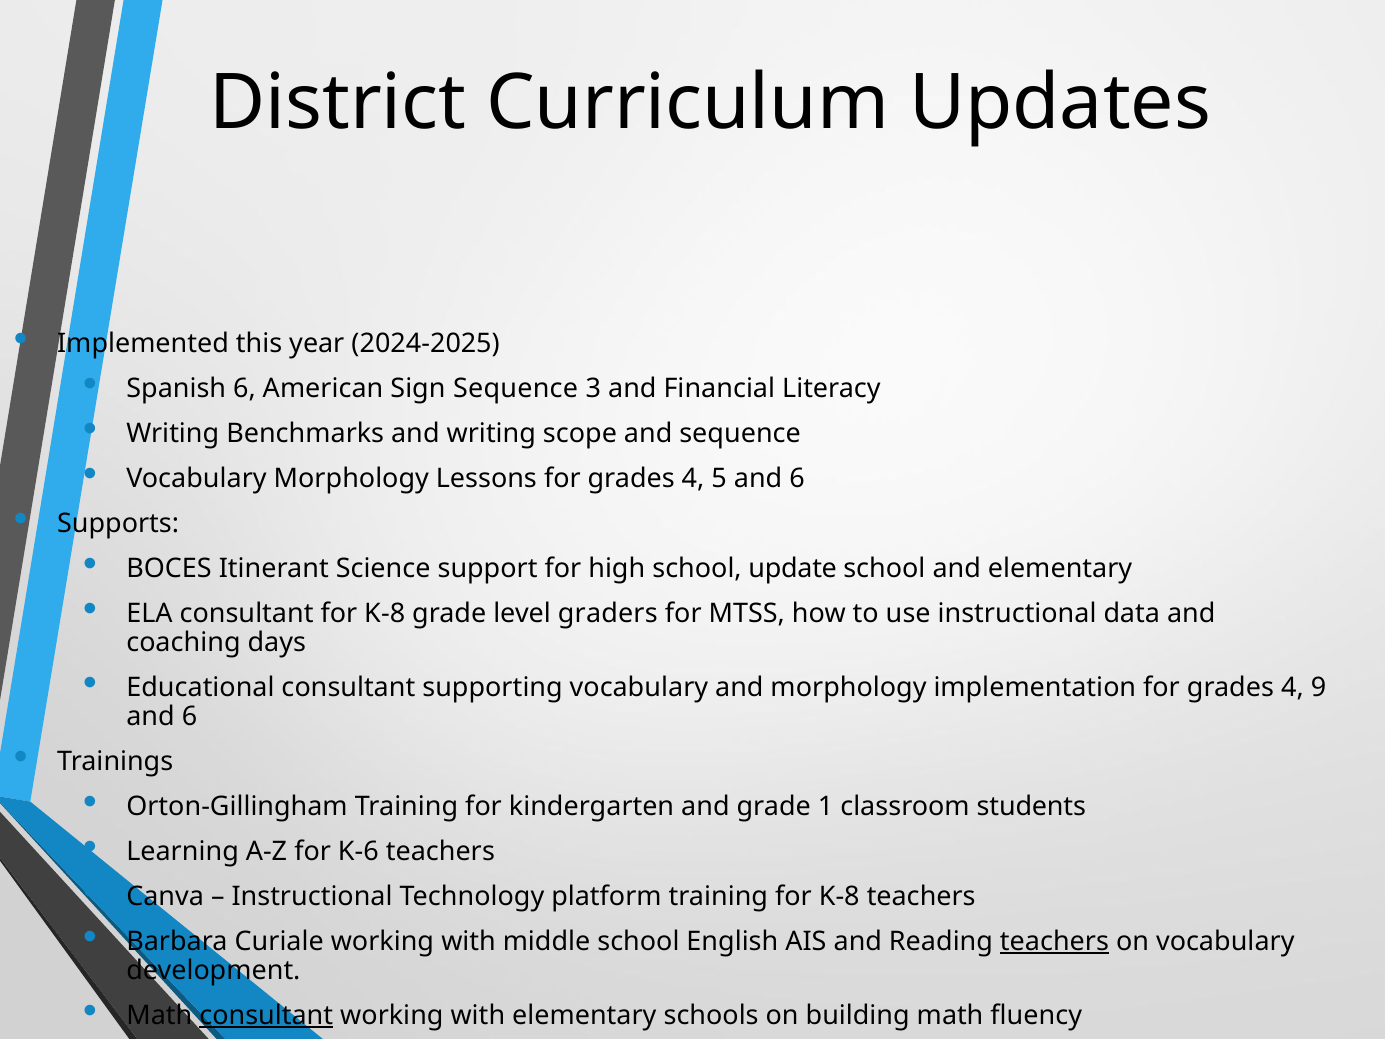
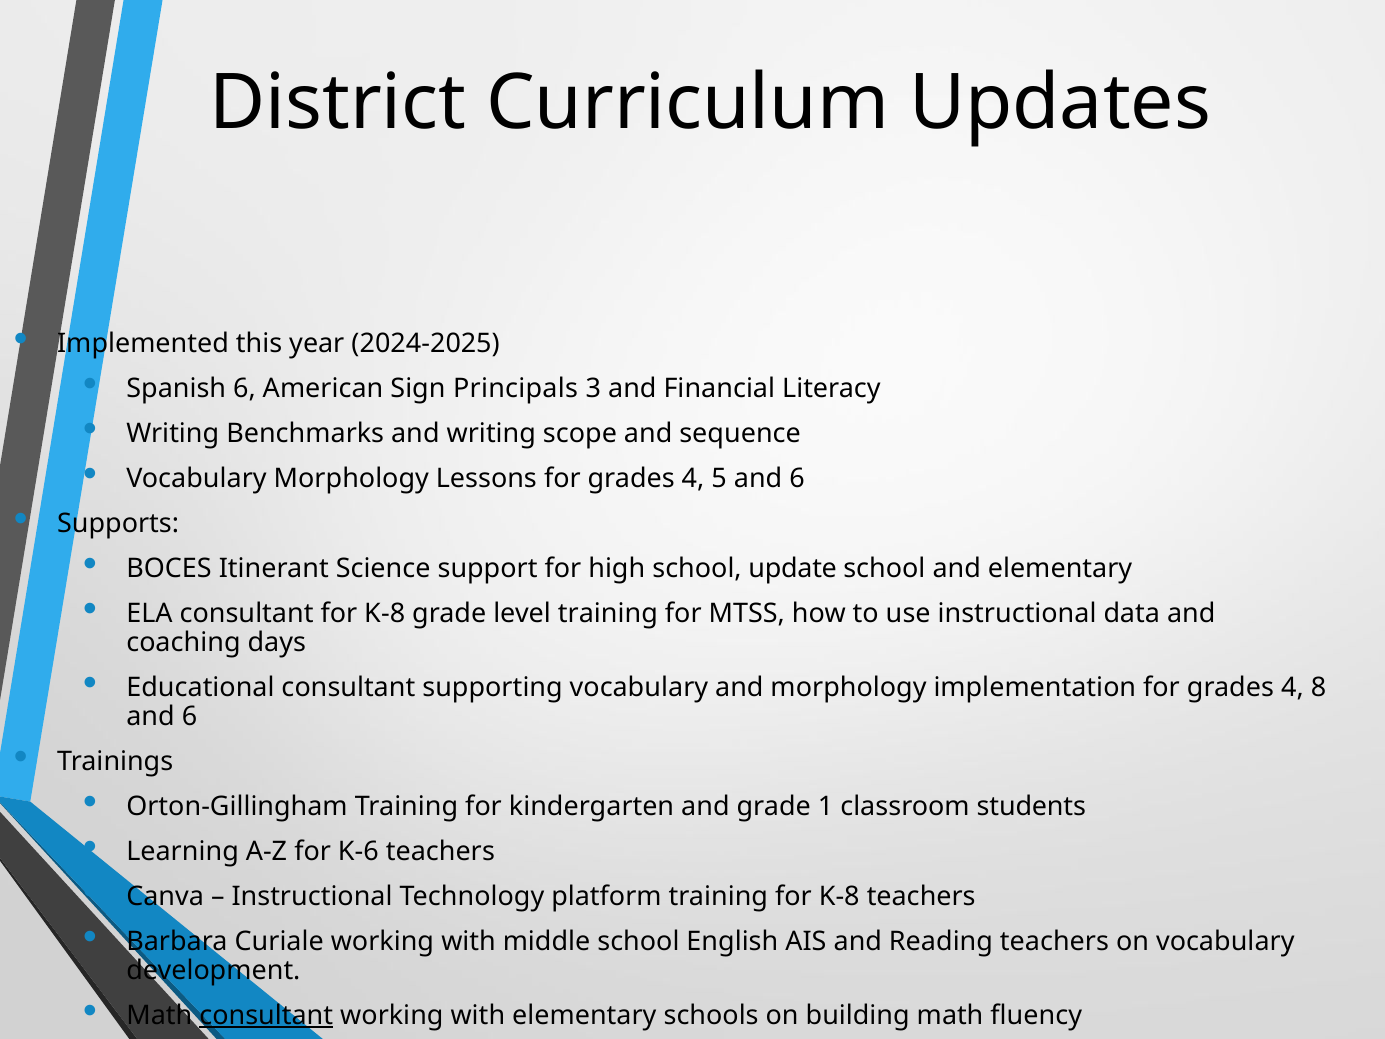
Sign Sequence: Sequence -> Principals
level graders: graders -> training
9: 9 -> 8
teachers at (1054, 941) underline: present -> none
